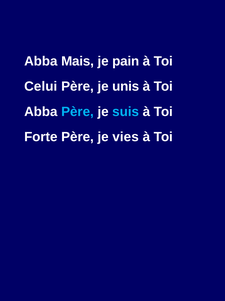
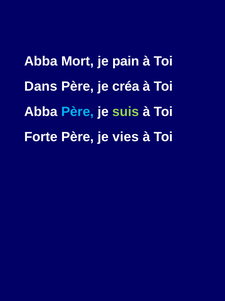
Mais: Mais -> Mort
Celui: Celui -> Dans
unis: unis -> créa
suis colour: light blue -> light green
